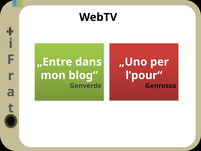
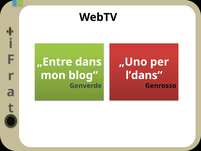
l’pour“: l’pour“ -> l’dans“
